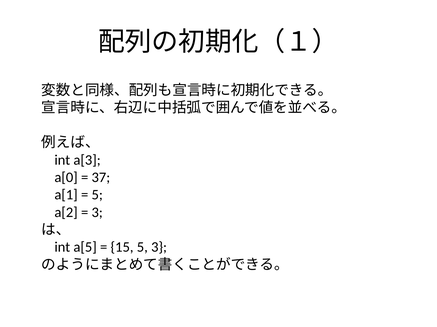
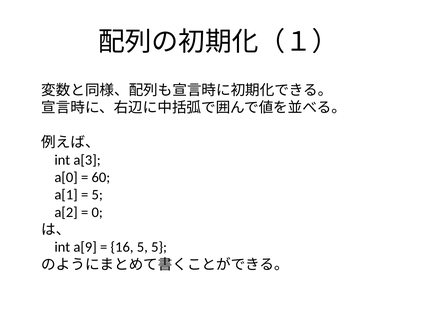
37: 37 -> 60
3 at (97, 213): 3 -> 0
a[5: a[5 -> a[9
15: 15 -> 16
5 3: 3 -> 5
